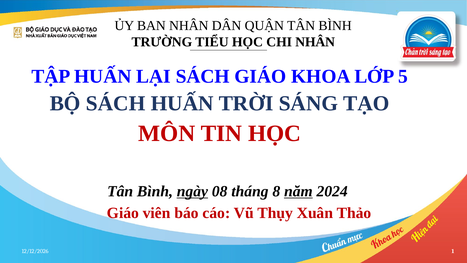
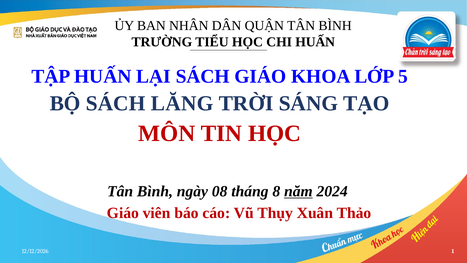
CHI NHÂN: NHÂN -> HUẤN
SÁCH HUẤN: HUẤN -> LĂNG
ngày underline: present -> none
